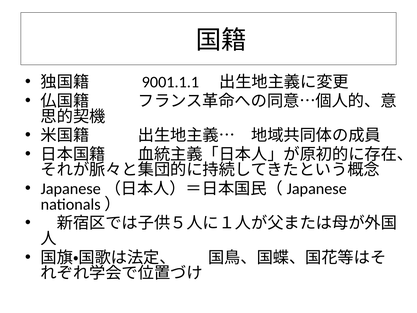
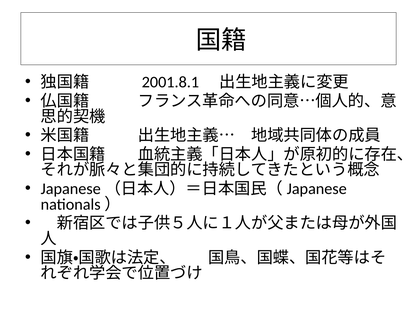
9001.1.1: 9001.1.1 -> 2001.8.1
